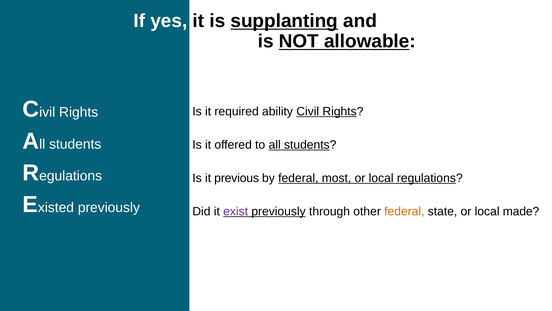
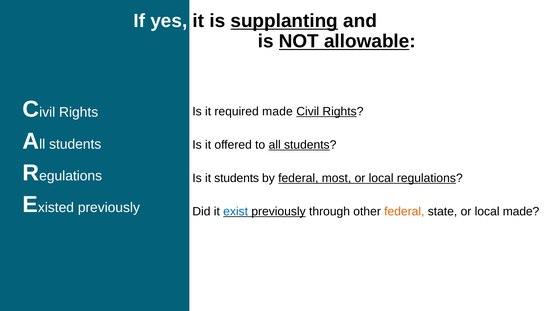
required ability: ability -> made
it previous: previous -> students
exist colour: purple -> blue
